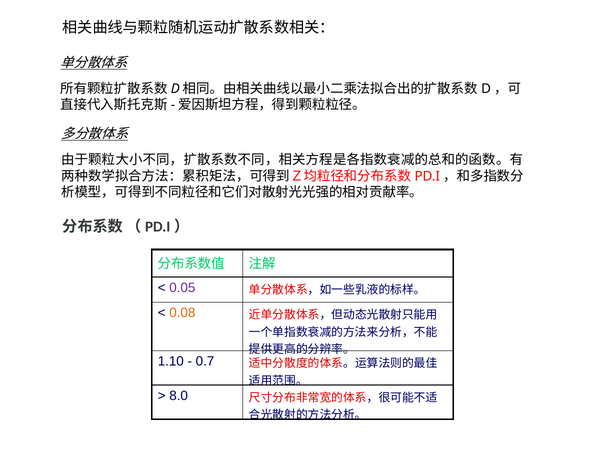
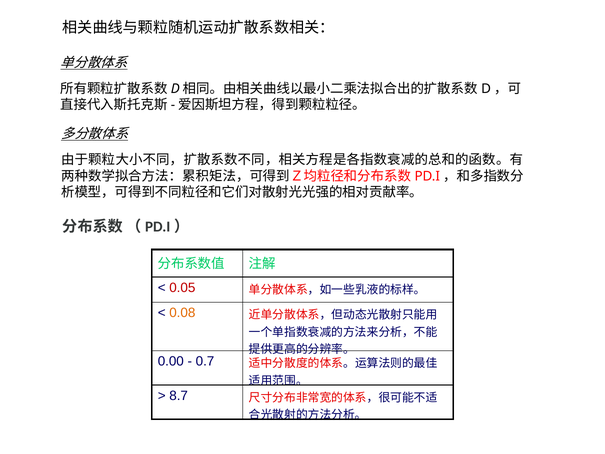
0.05 colour: purple -> red
1.10: 1.10 -> 0.00
8.0: 8.0 -> 8.7
